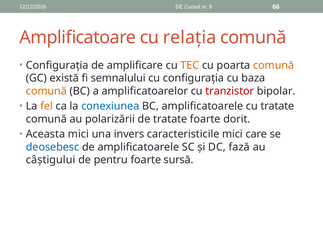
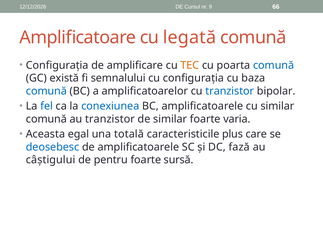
relația: relația -> legată
comună at (274, 65) colour: orange -> blue
comună at (46, 91) colour: orange -> blue
tranzistor at (230, 91) colour: red -> blue
fel colour: orange -> blue
cu tratate: tratate -> similar
au polarizării: polarizării -> tranzistor
de tratate: tratate -> similar
dorit: dorit -> varia
Aceasta mici: mici -> egal
invers: invers -> totală
caracteristicile mici: mici -> plus
